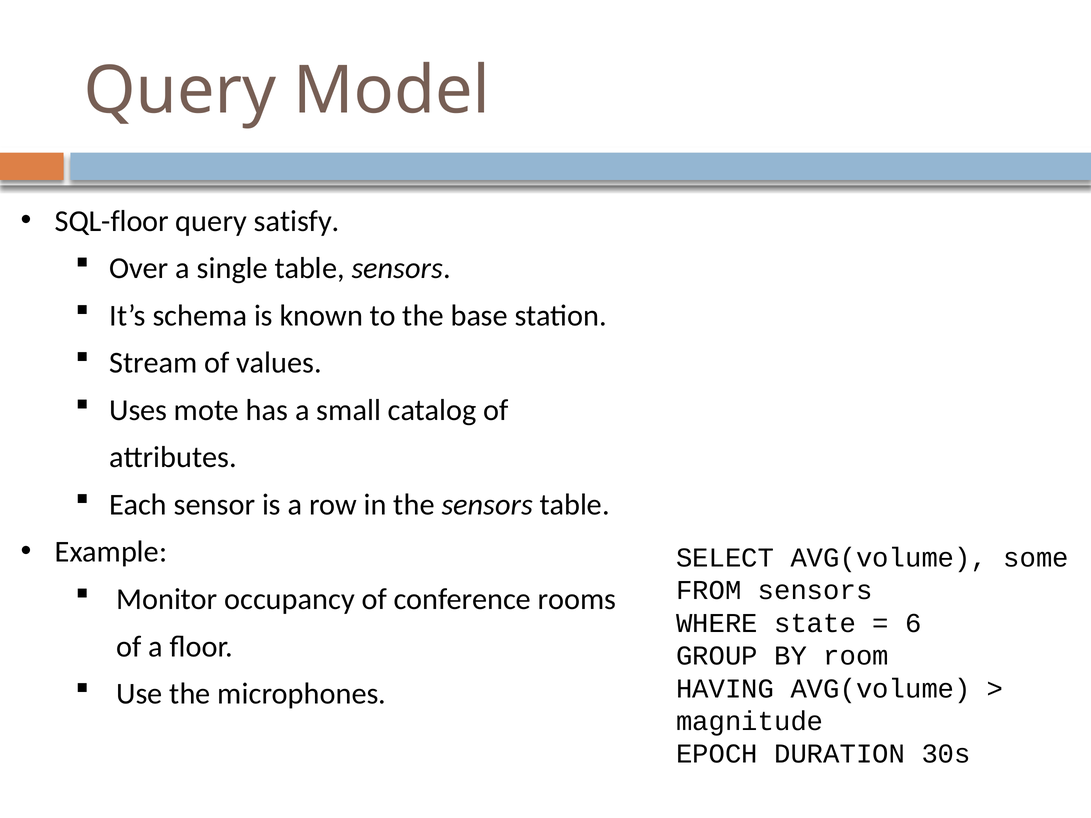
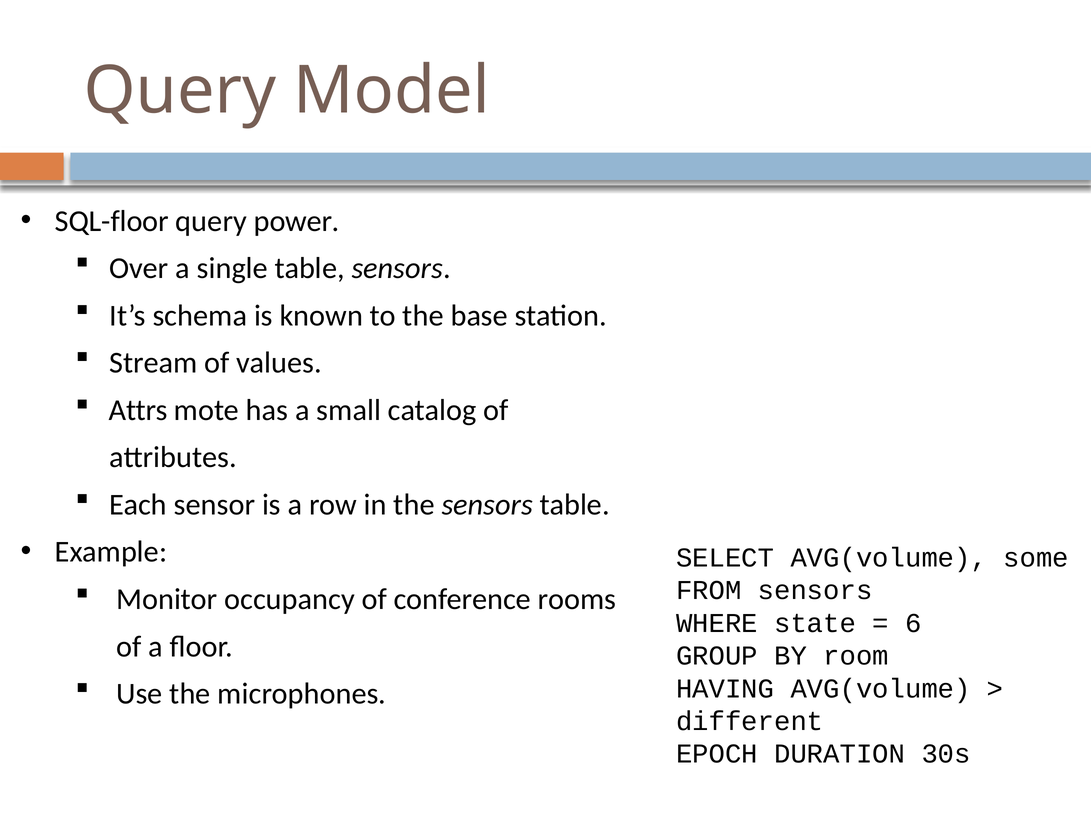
satisfy: satisfy -> power
Uses: Uses -> Attrs
magnitude: magnitude -> different
